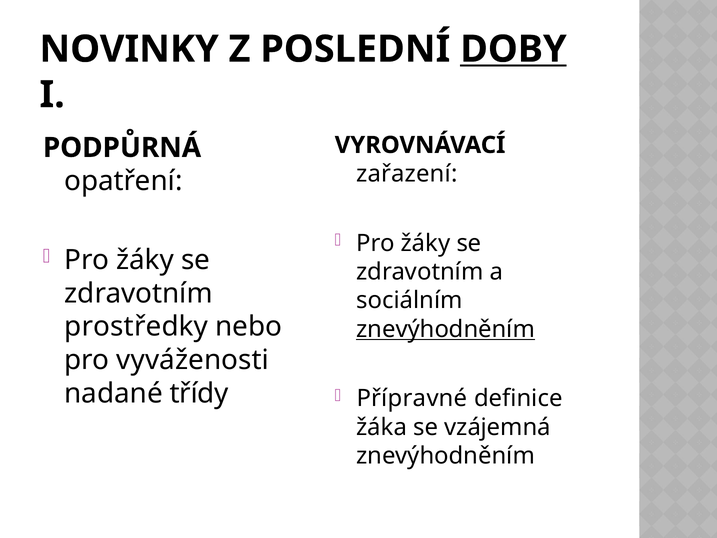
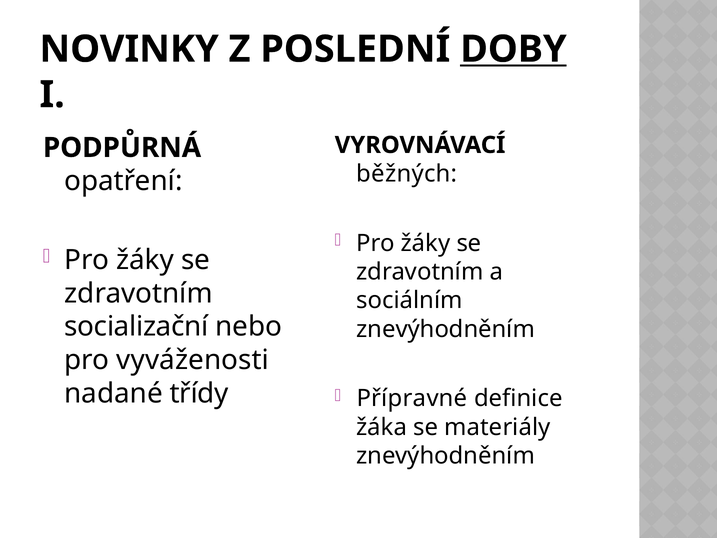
zařazení: zařazení -> běžných
prostředky: prostředky -> socializační
znevýhodněním at (446, 329) underline: present -> none
vzájemná: vzájemná -> materiály
